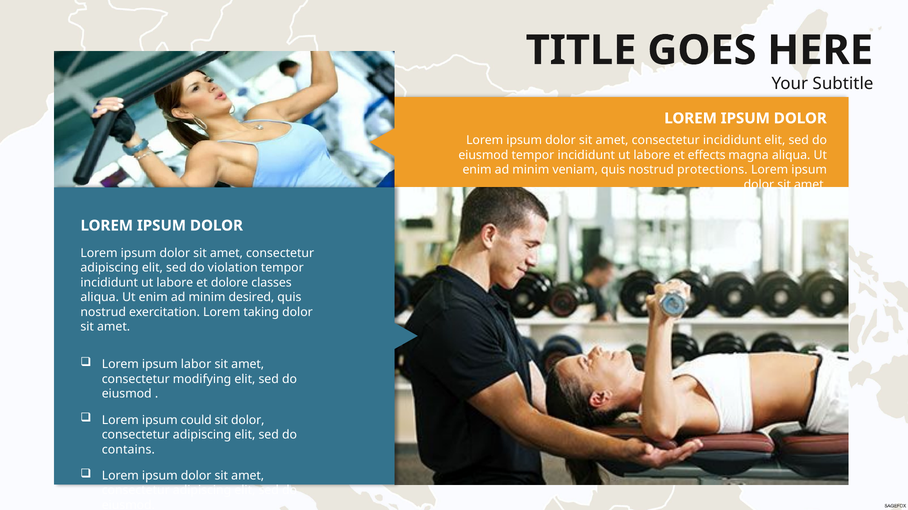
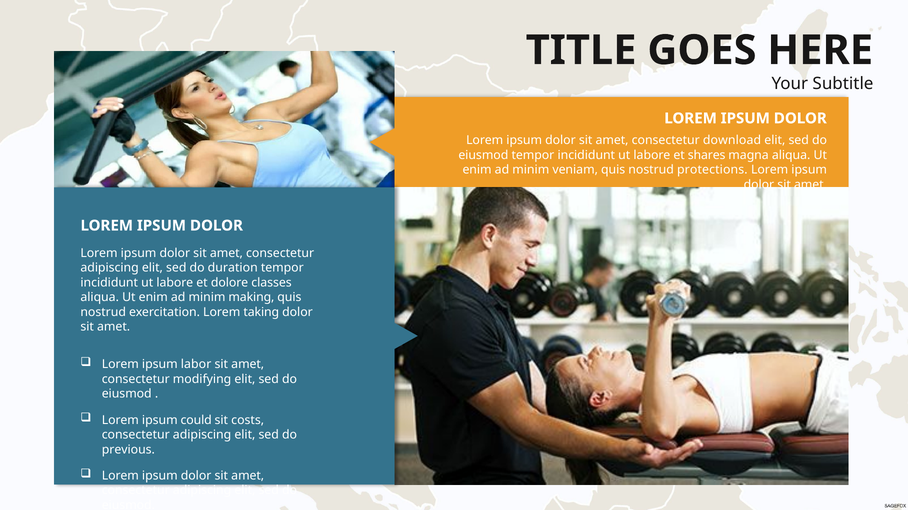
consectetur incididunt: incididunt -> download
effects: effects -> shares
violation: violation -> duration
desired: desired -> making
sit dolor: dolor -> costs
contains: contains -> previous
